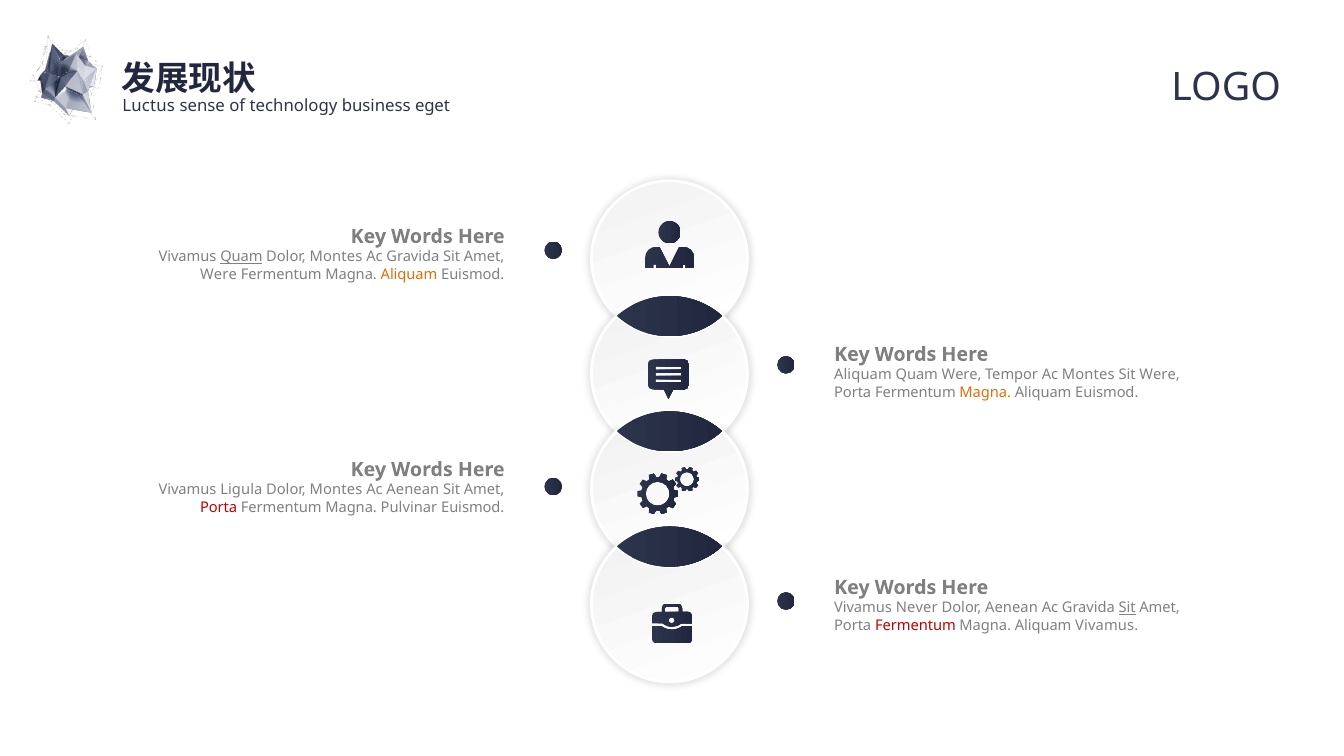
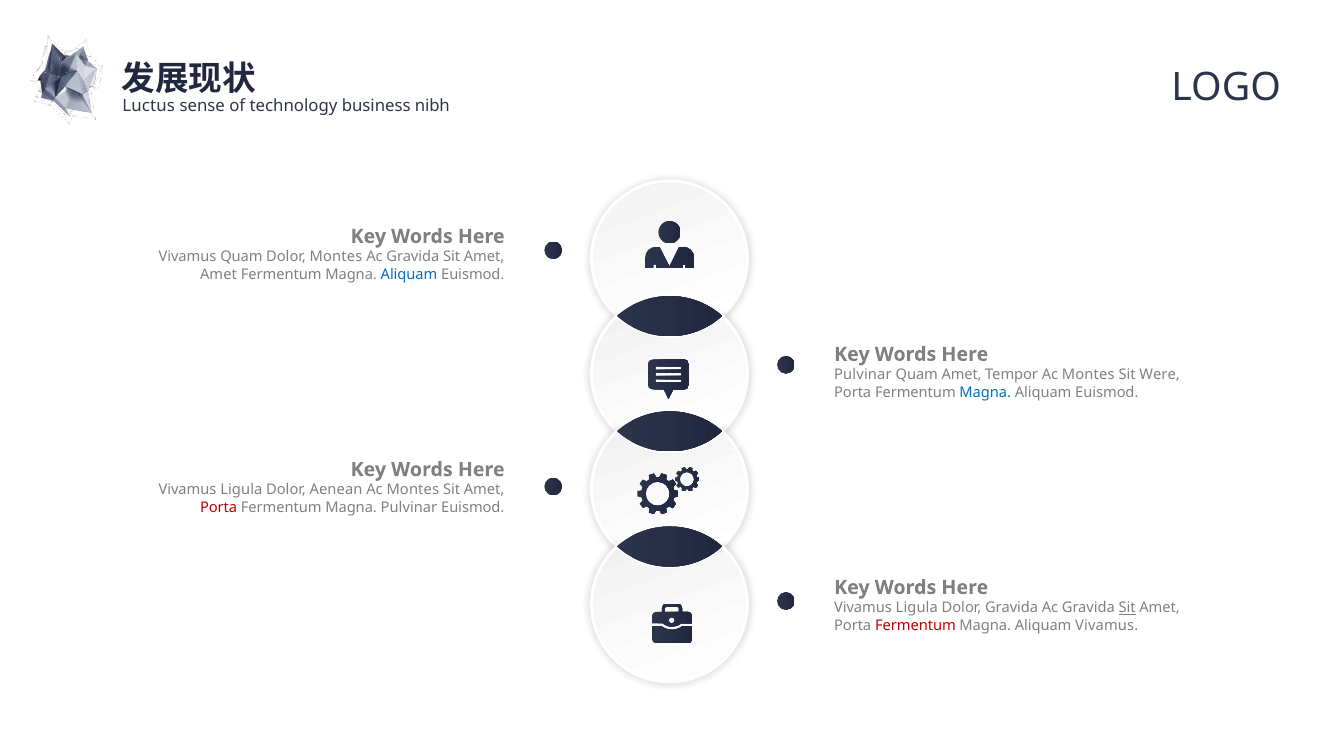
eget: eget -> nibh
Quam at (241, 257) underline: present -> none
Were at (218, 274): Were -> Amet
Aliquam at (409, 274) colour: orange -> blue
Aliquam at (863, 375): Aliquam -> Pulvinar
Quam Were: Were -> Amet
Magna at (985, 392) colour: orange -> blue
Montes at (336, 490): Montes -> Aenean
Aenean at (413, 490): Aenean -> Montes
Never at (917, 608): Never -> Ligula
Dolor Aenean: Aenean -> Gravida
